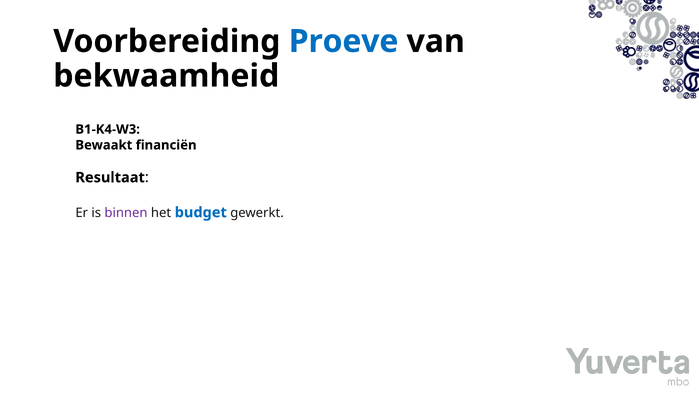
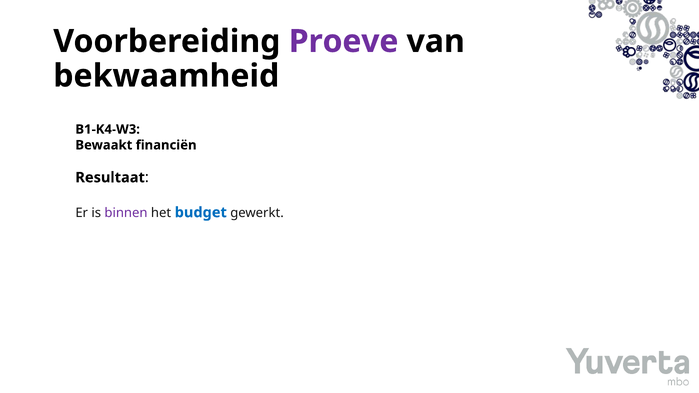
Proeve colour: blue -> purple
